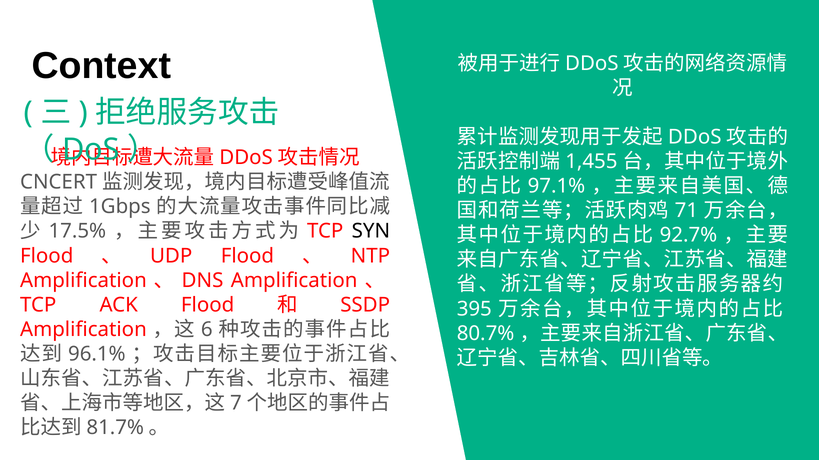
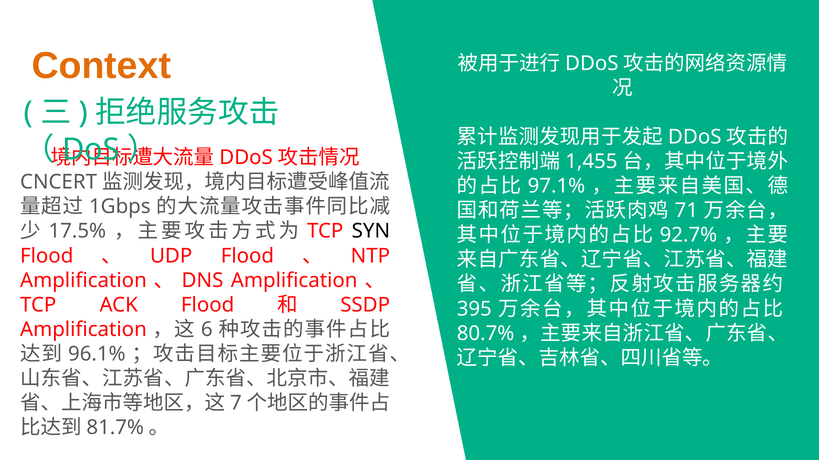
Context colour: black -> orange
